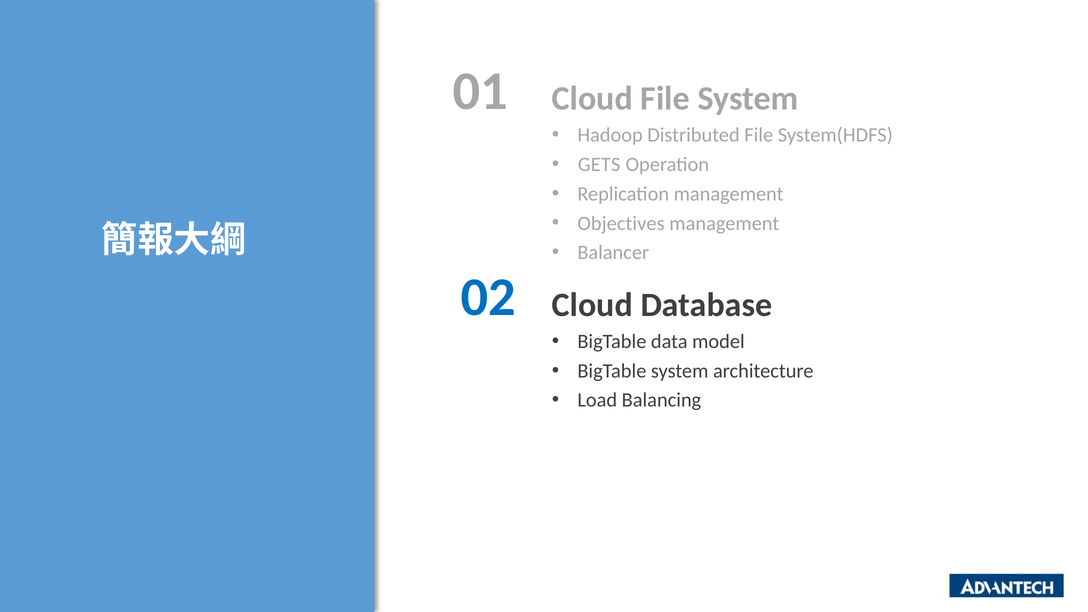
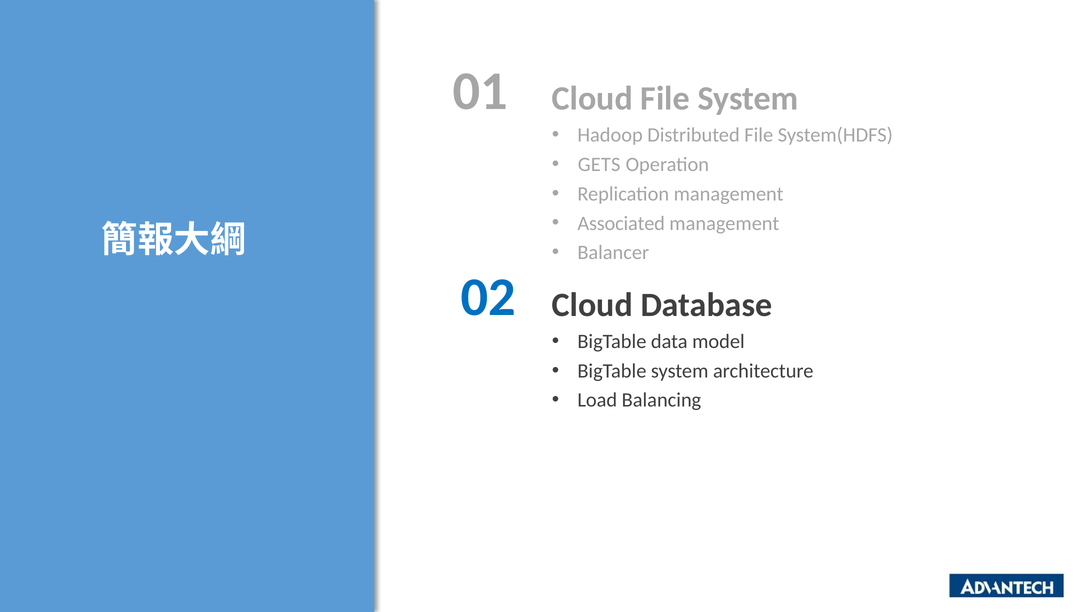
Objectives: Objectives -> Associated
